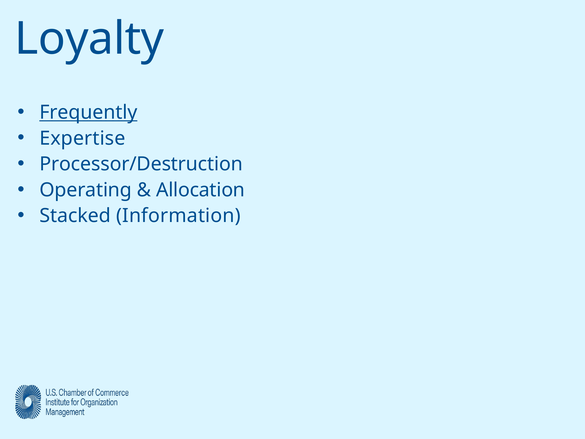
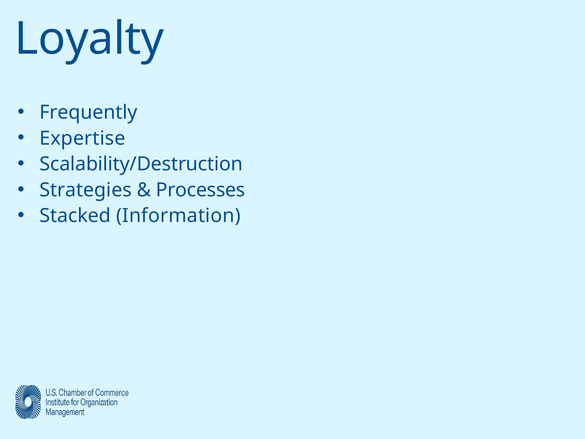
Frequently underline: present -> none
Processor/Destruction: Processor/Destruction -> Scalability/Destruction
Operating: Operating -> Strategies
Allocation: Allocation -> Processes
